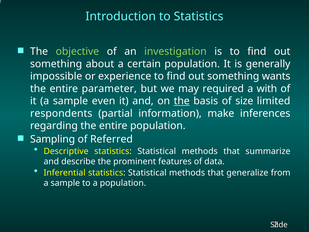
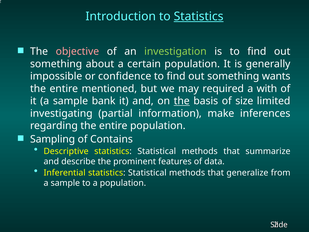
Statistics at (199, 16) underline: none -> present
objective colour: light green -> pink
experience: experience -> confidence
parameter: parameter -> mentioned
even: even -> bank
respondents: respondents -> investigating
Referred: Referred -> Contains
